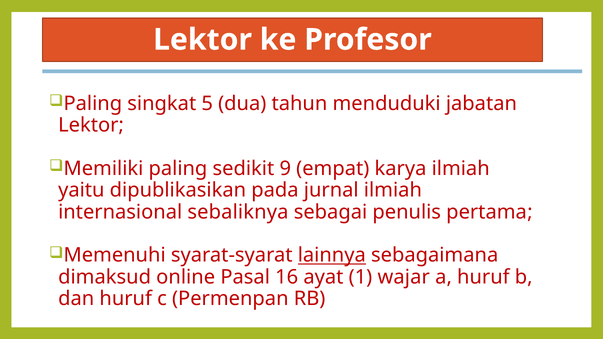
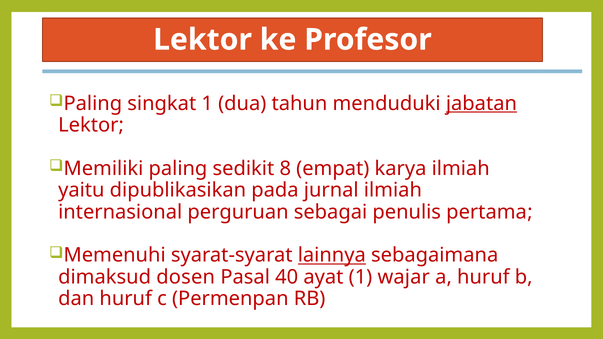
singkat 5: 5 -> 1
jabatan underline: none -> present
9: 9 -> 8
sebaliknya: sebaliknya -> perguruan
online: online -> dosen
16: 16 -> 40
